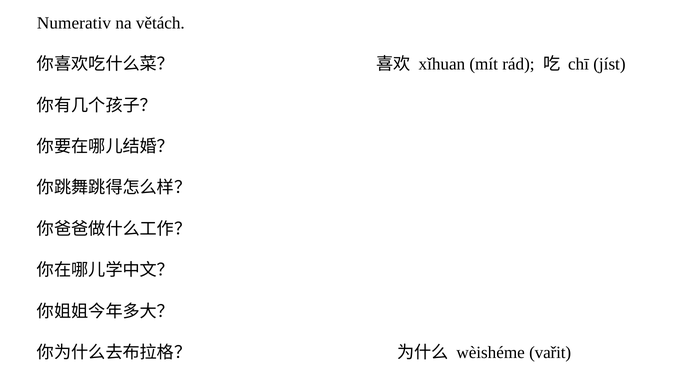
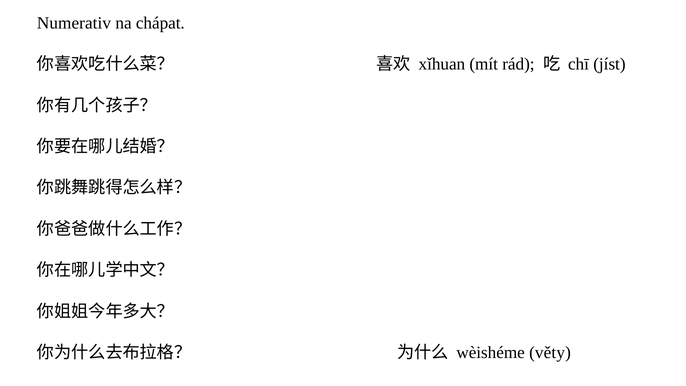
větách: větách -> chápat
vařit: vařit -> věty
